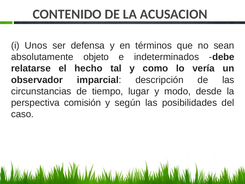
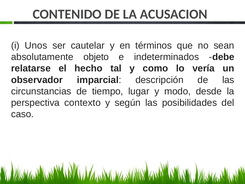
defensa: defensa -> cautelar
comisión: comisión -> contexto
